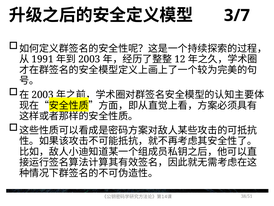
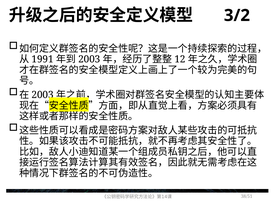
3/7: 3/7 -> 3/2
